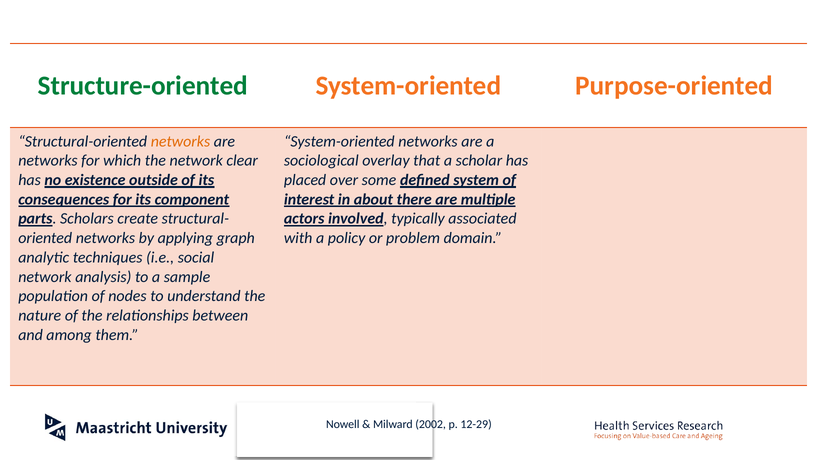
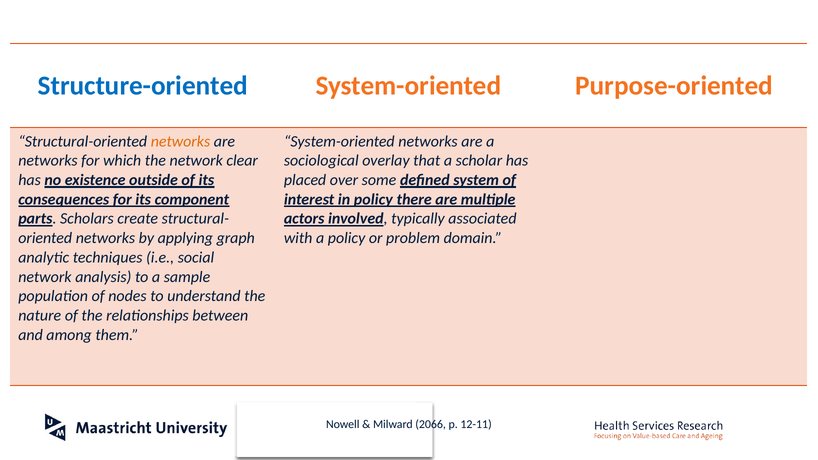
Structure-oriented colour: green -> blue
in about: about -> policy
2002: 2002 -> 2066
12-29: 12-29 -> 12-11
